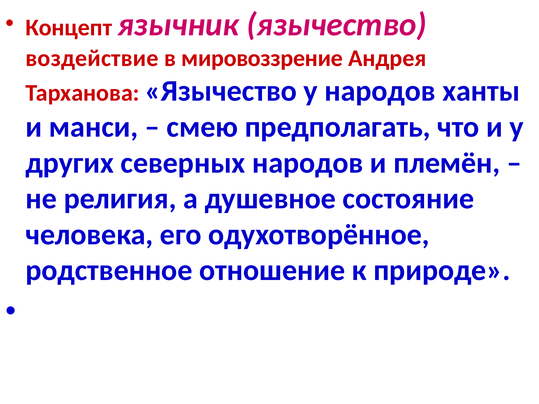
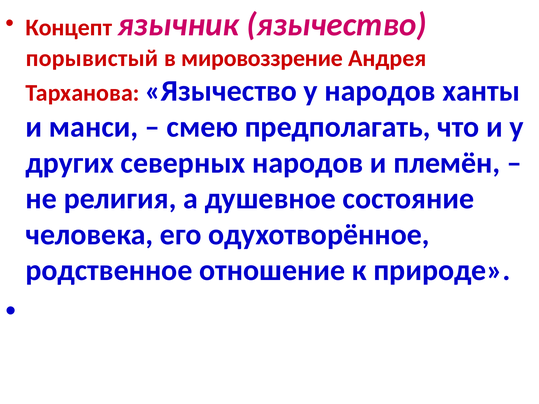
воздействие: воздействие -> порывистый
